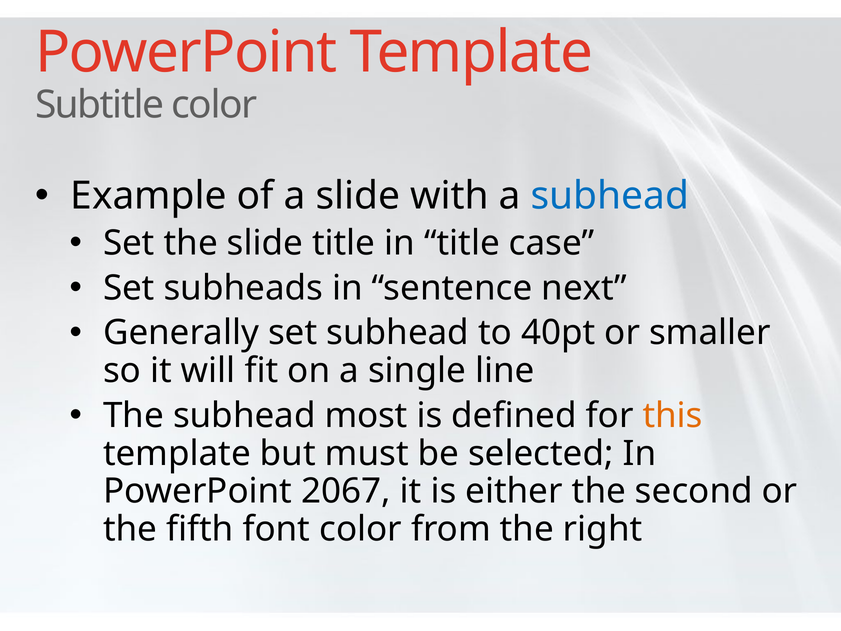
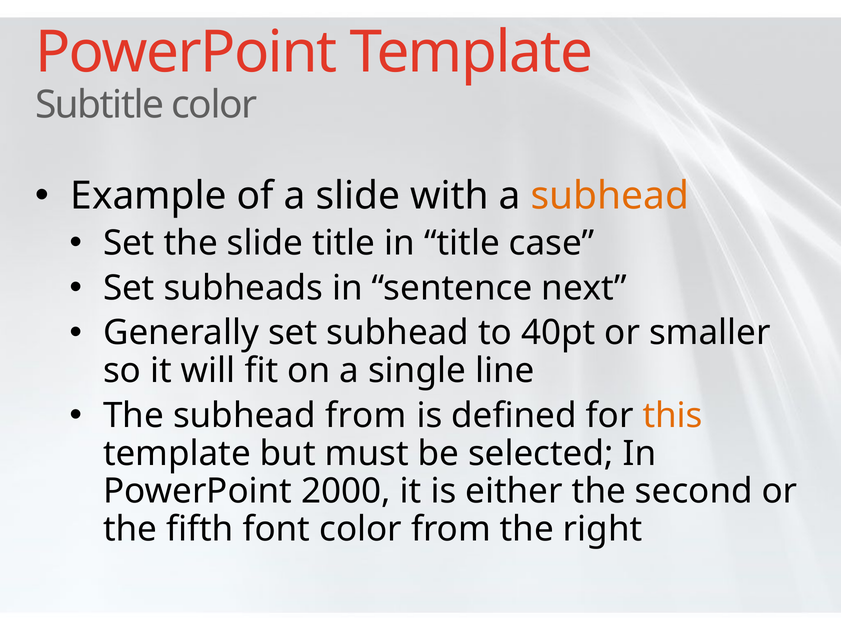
subhead at (610, 196) colour: blue -> orange
subhead most: most -> from
2067: 2067 -> 2000
